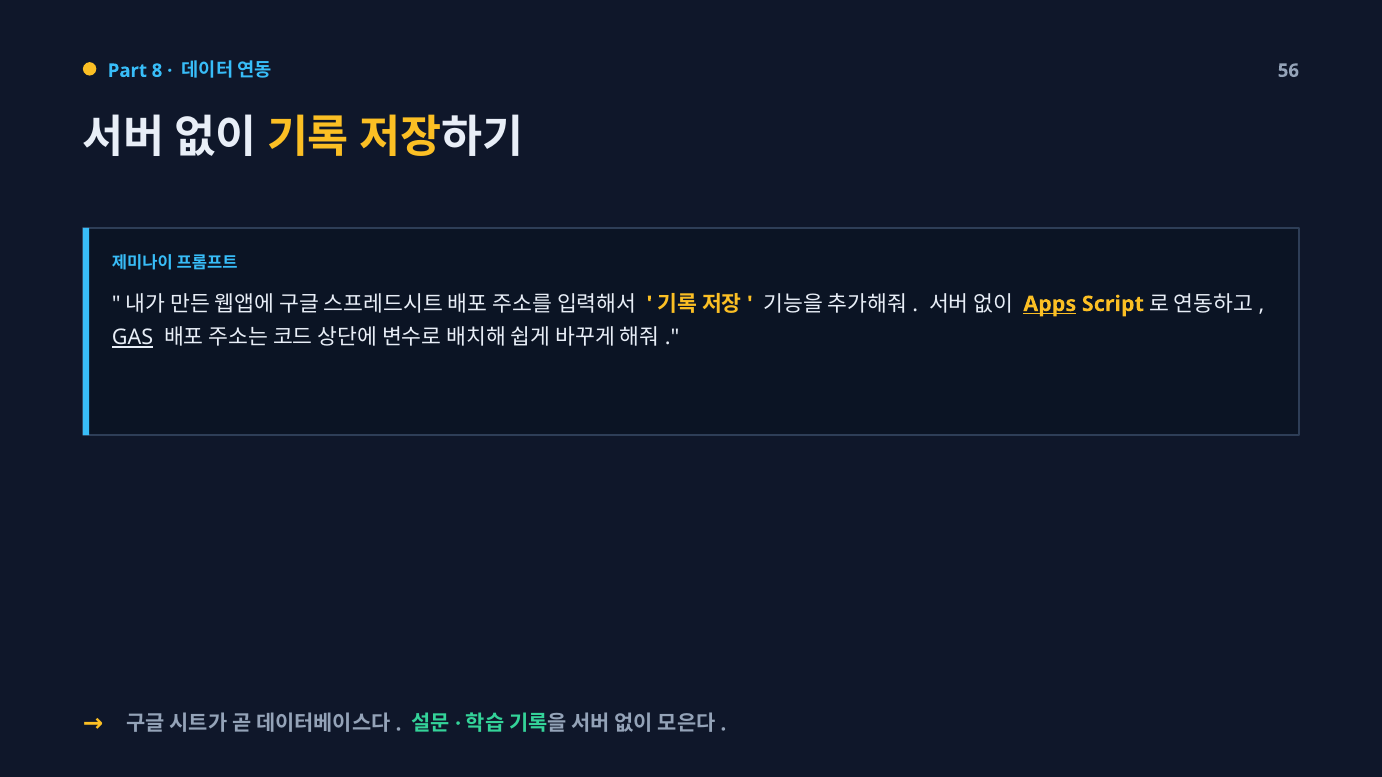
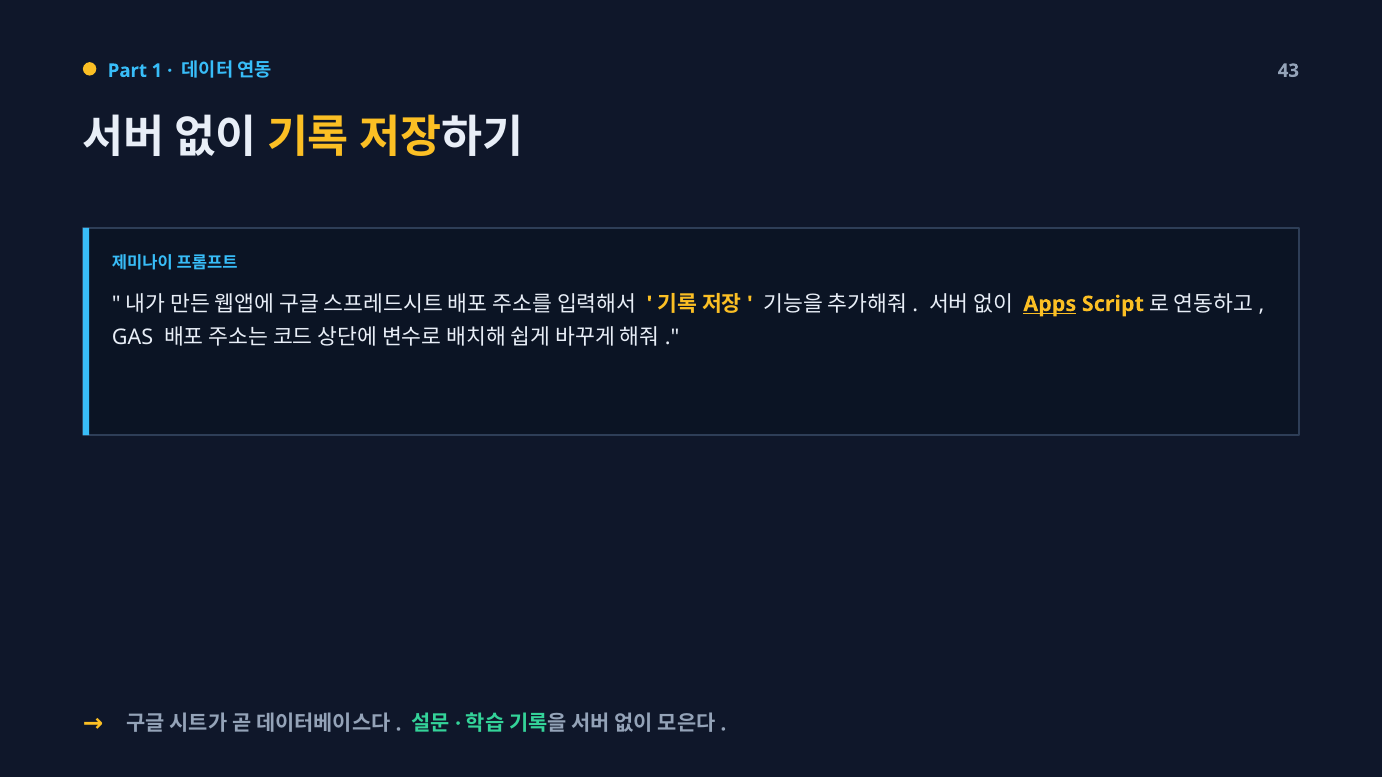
8: 8 -> 1
56: 56 -> 43
GAS underline: present -> none
